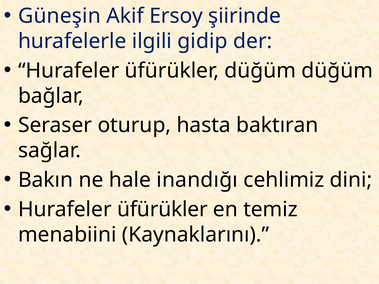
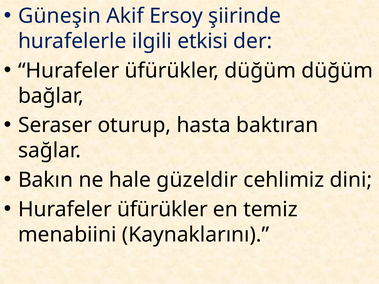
gidip: gidip -> etkisi
inandığı: inandığı -> güzeldir
